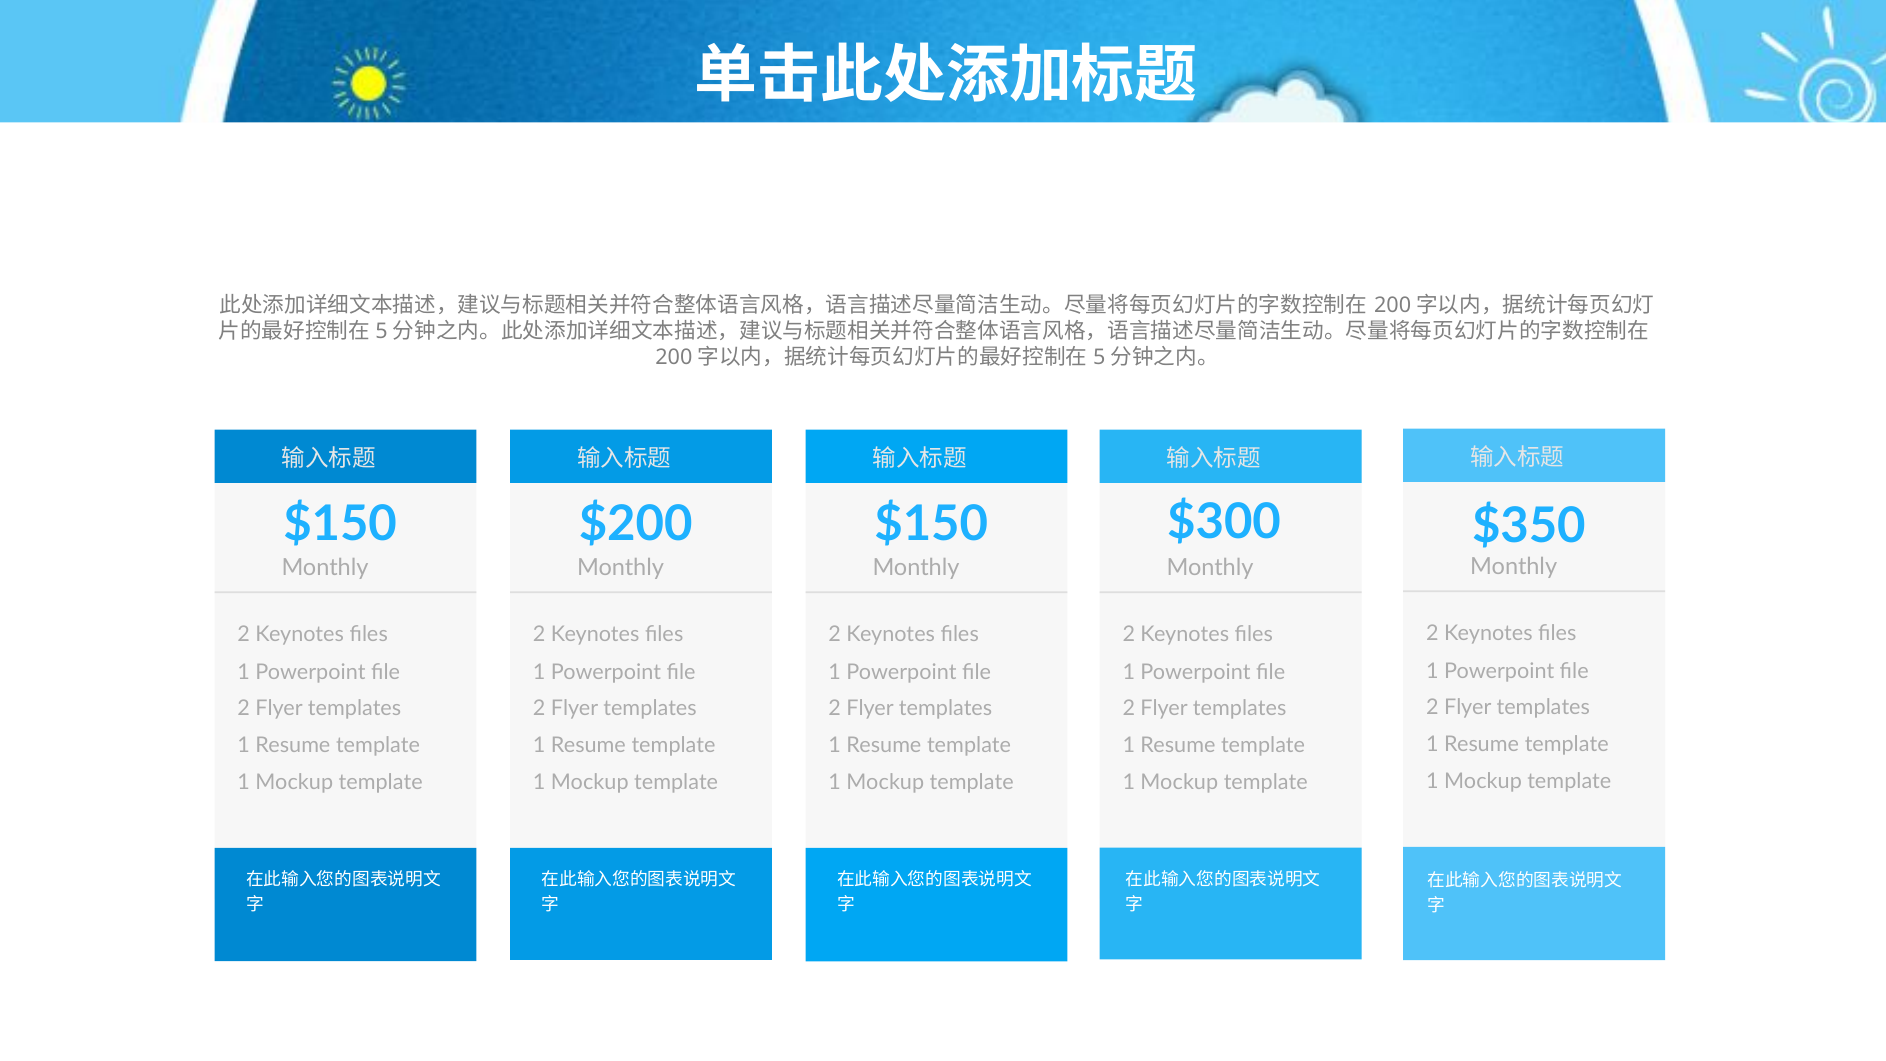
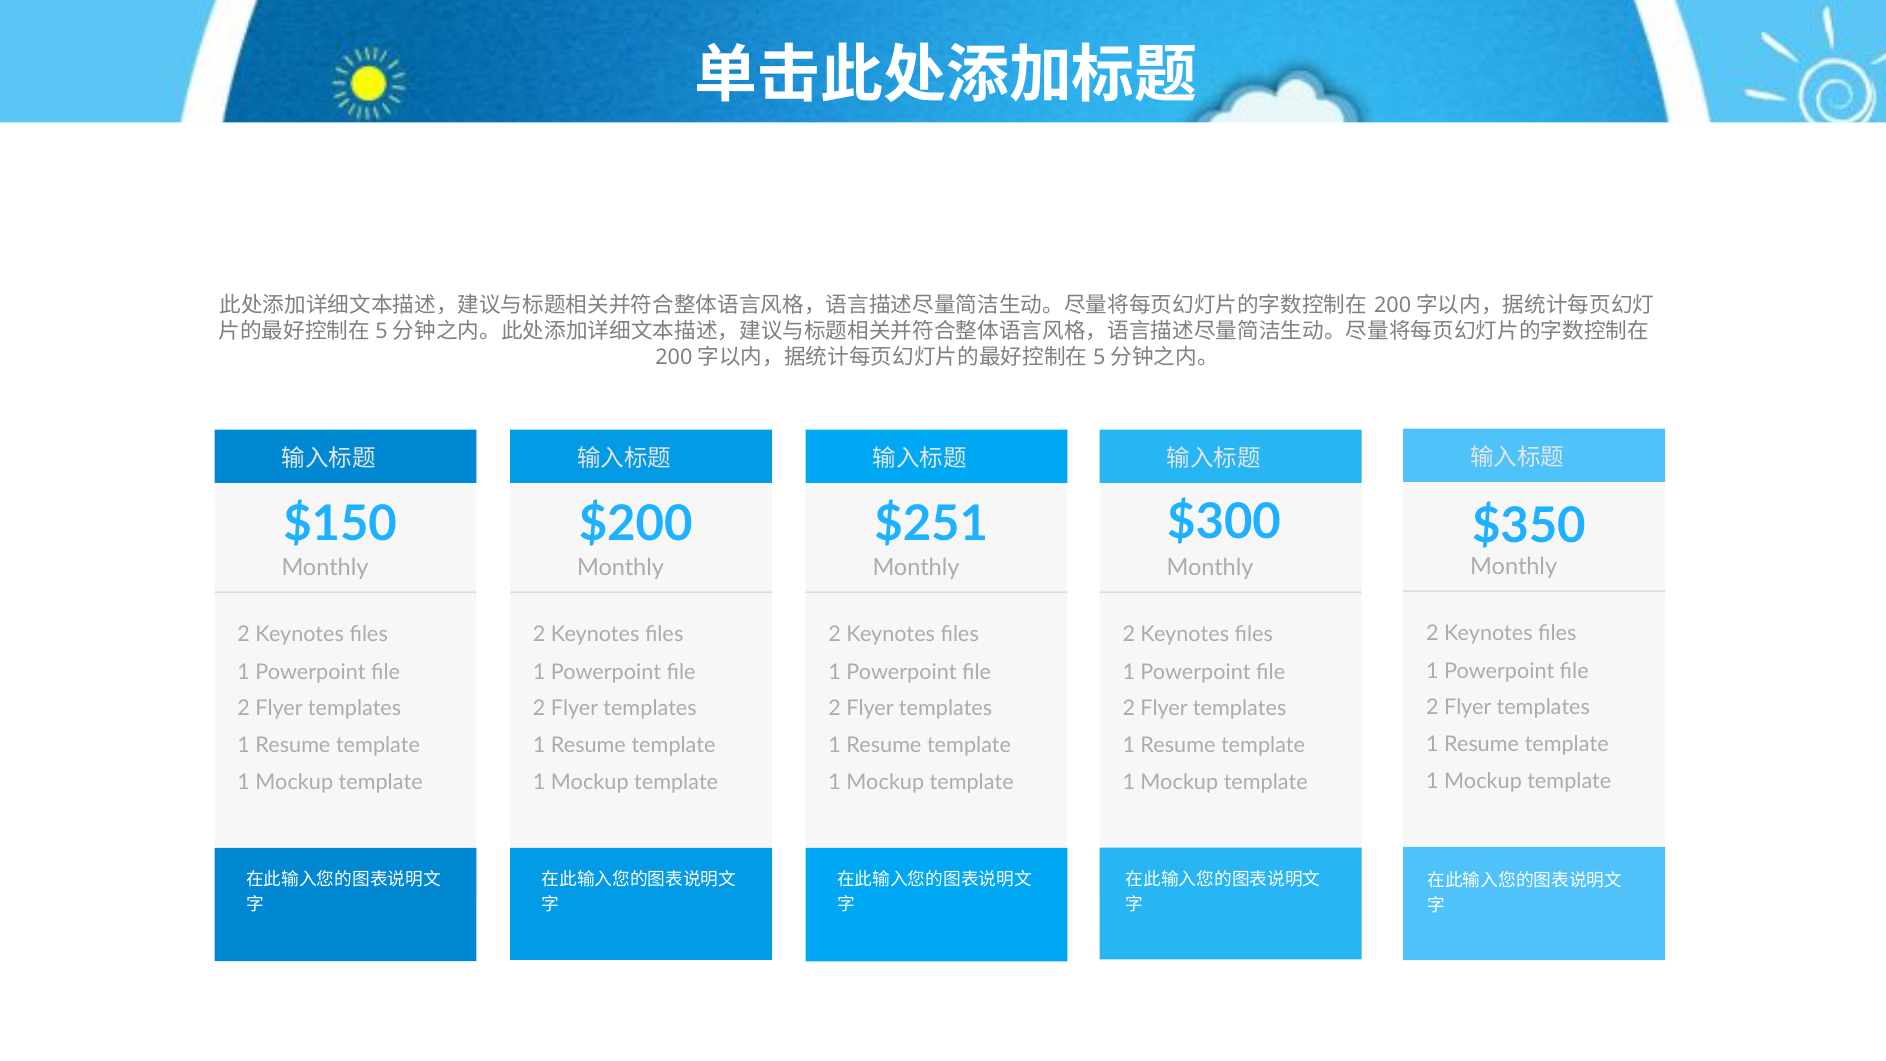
$150 at (931, 524): $150 -> $251
